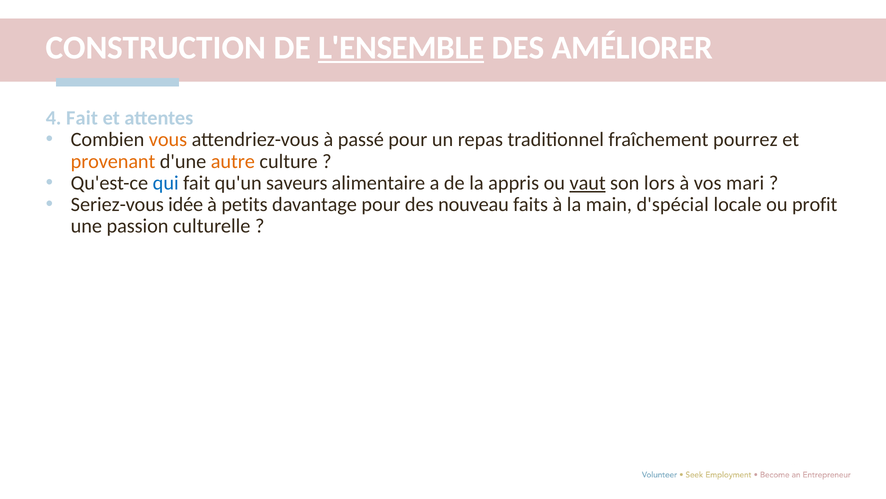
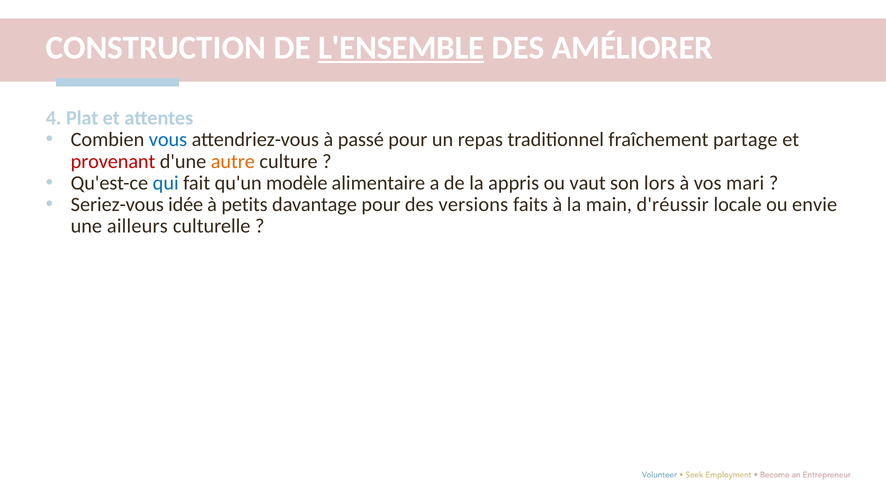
4 Fait: Fait -> Plat
vous colour: orange -> blue
pourrez: pourrez -> partage
provenant colour: orange -> red
saveurs: saveurs -> modèle
vaut underline: present -> none
nouveau: nouveau -> versions
d'spécial: d'spécial -> d'réussir
profit: profit -> envie
passion: passion -> ailleurs
